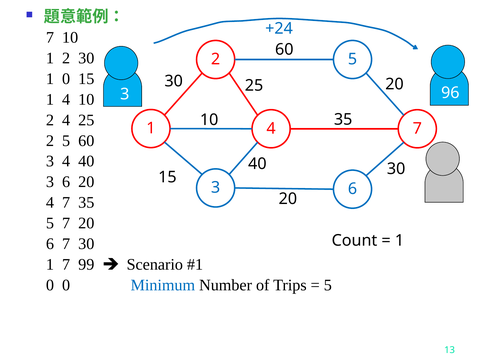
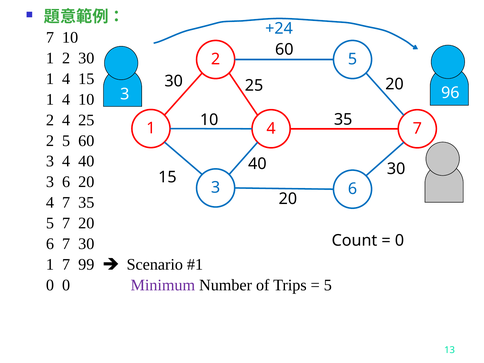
0 at (66, 79): 0 -> 4
1 at (400, 241): 1 -> 0
Minimum colour: blue -> purple
